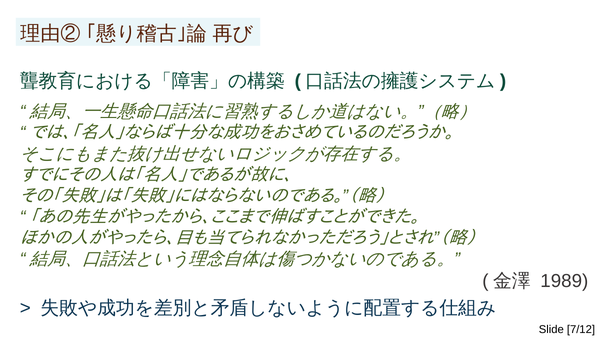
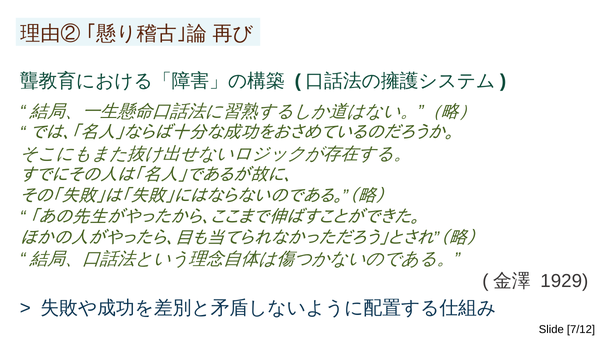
1989: 1989 -> 1929
